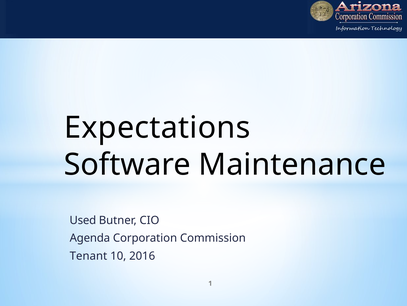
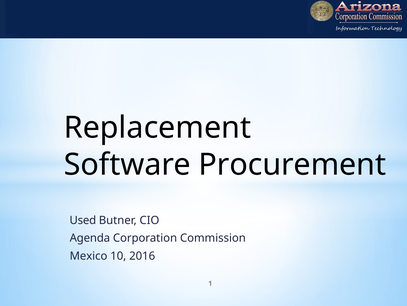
Expectations: Expectations -> Replacement
Maintenance: Maintenance -> Procurement
Tenant: Tenant -> Mexico
